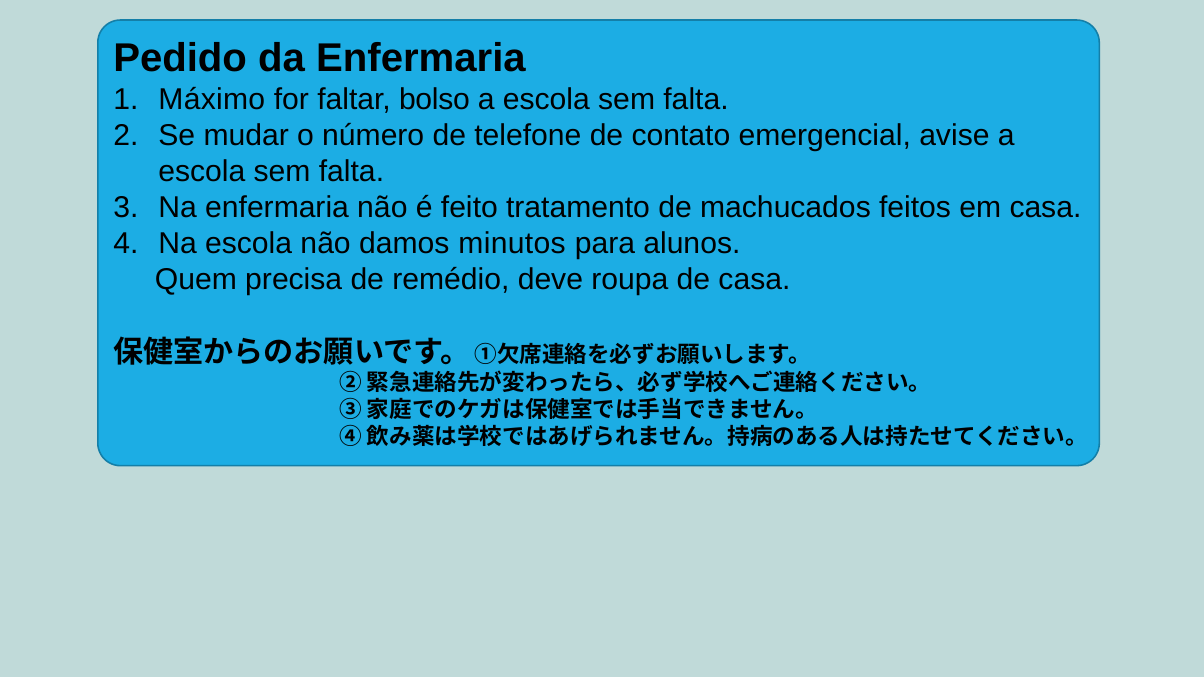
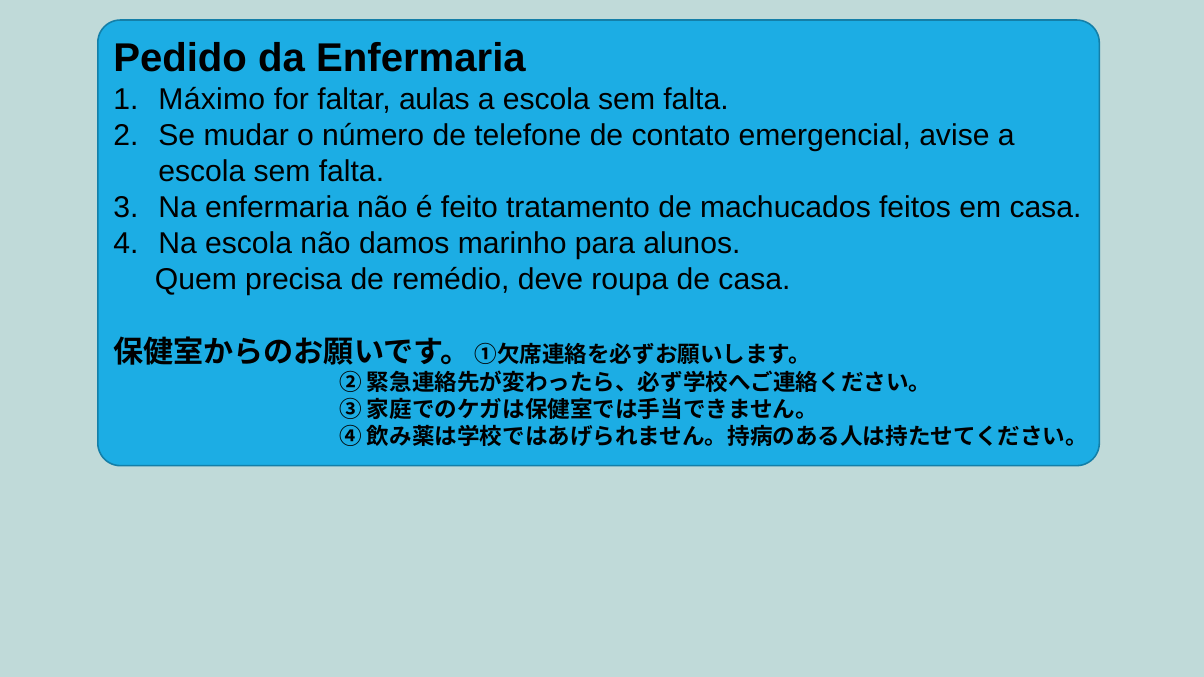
bolso: bolso -> aulas
minutos: minutos -> marinho
